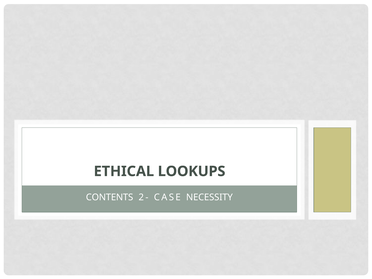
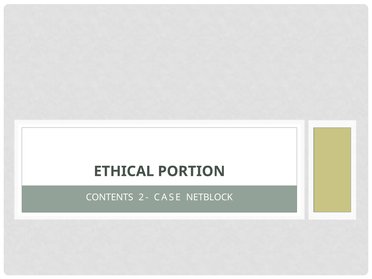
LOOKUPS: LOOKUPS -> PORTION
NECESSITY: NECESSITY -> NETBLOCK
